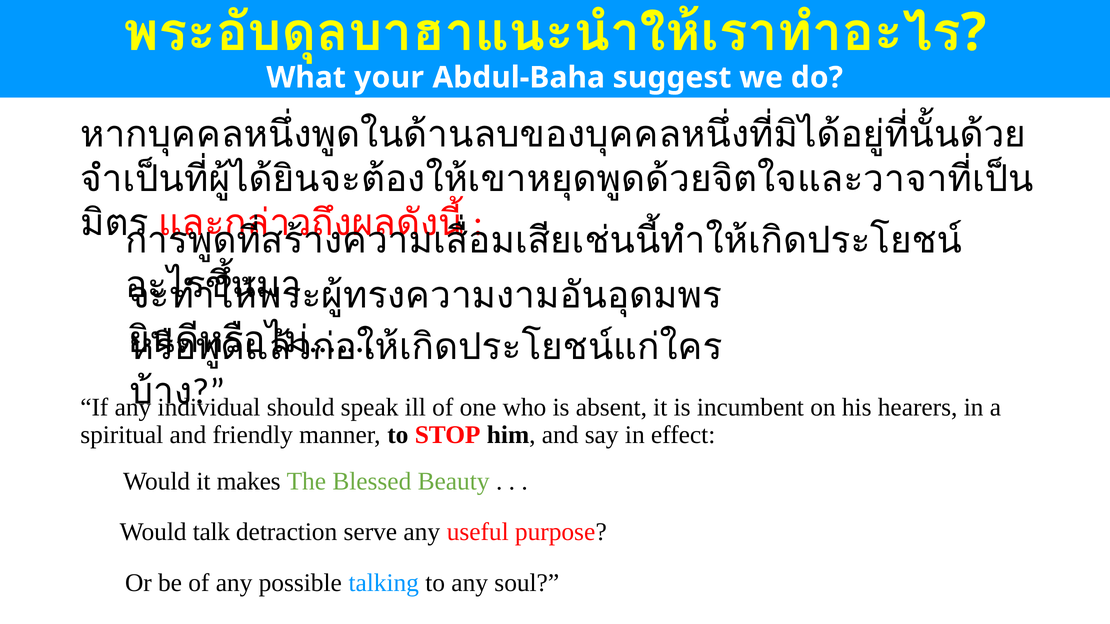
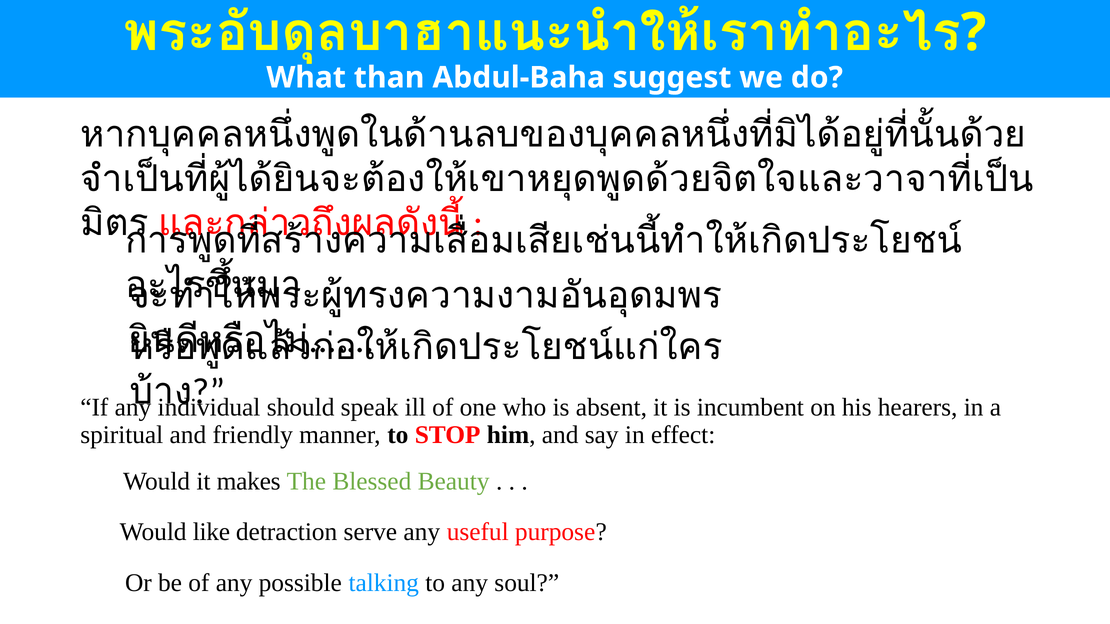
your: your -> than
talk: talk -> like
